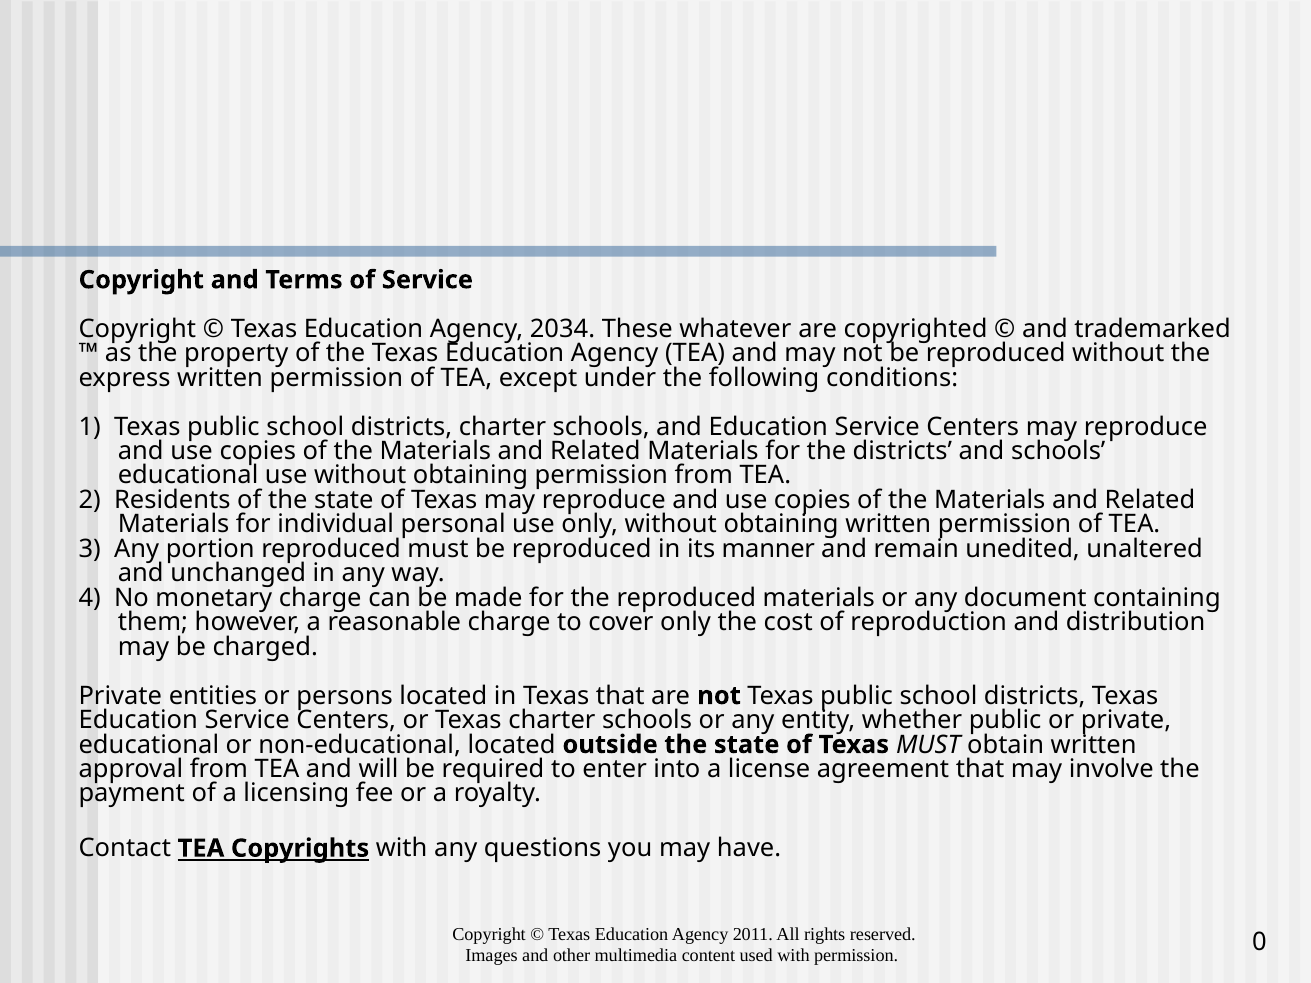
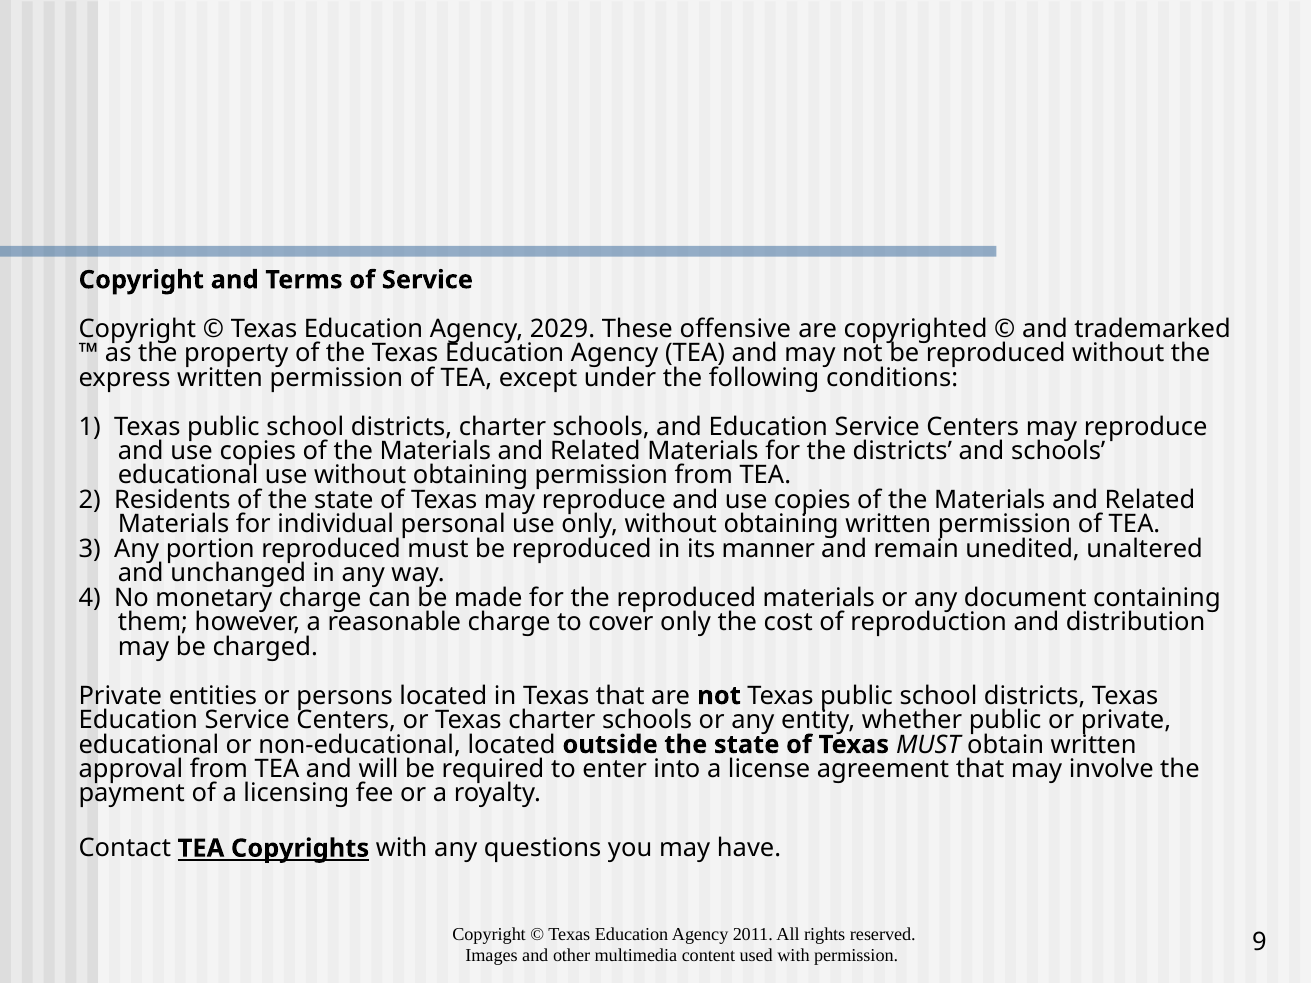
2034: 2034 -> 2029
whatever: whatever -> offensive
0: 0 -> 9
